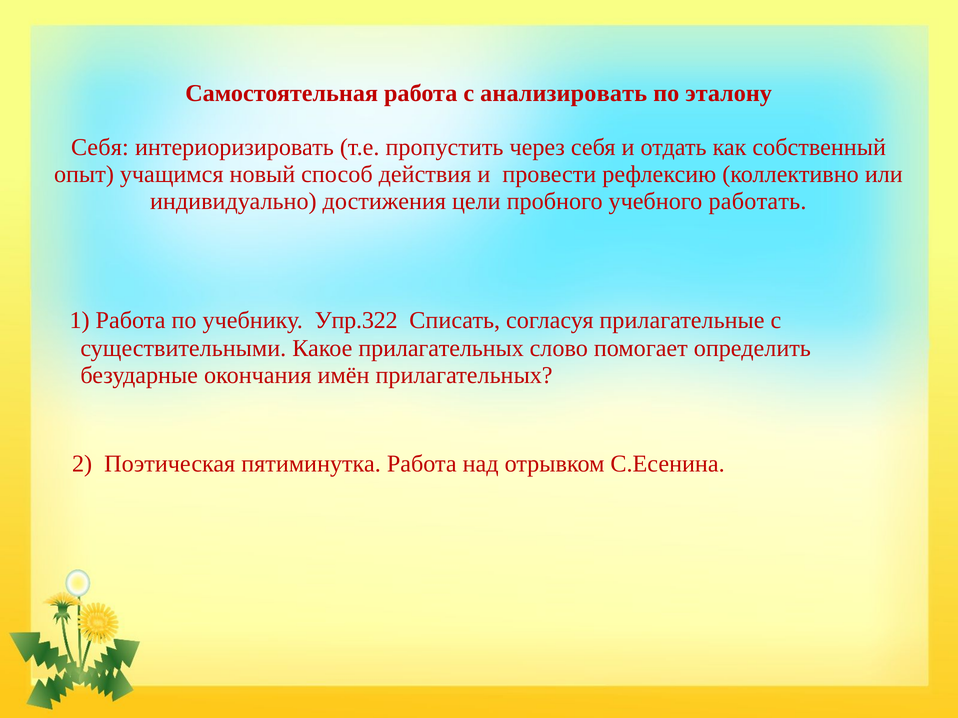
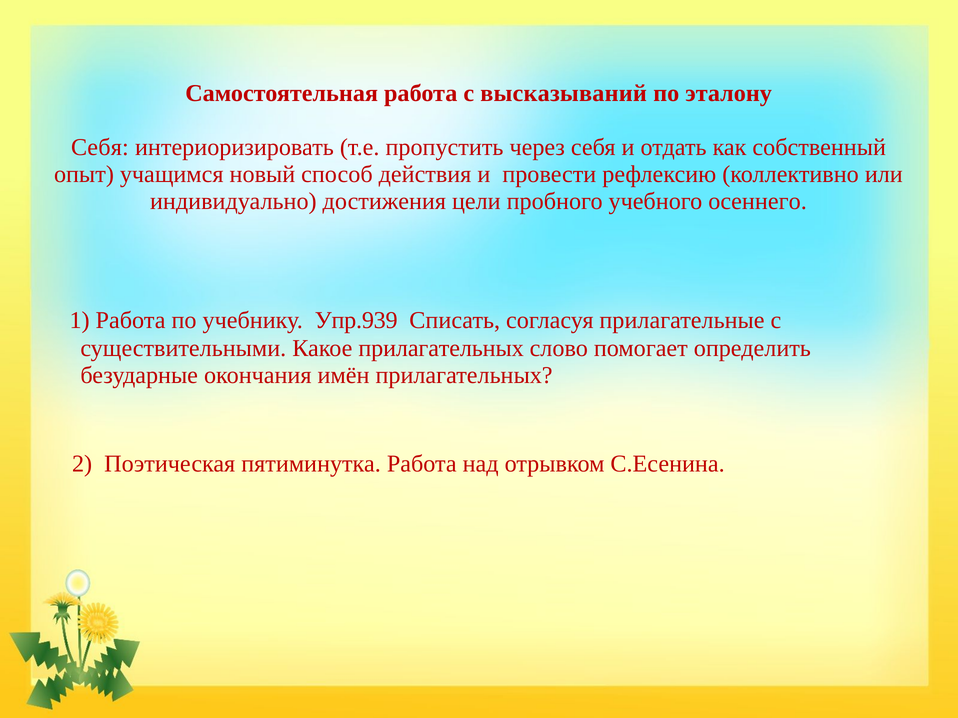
анализировать: анализировать -> высказываний
работать: работать -> осеннего
Упр.322: Упр.322 -> Упр.939
